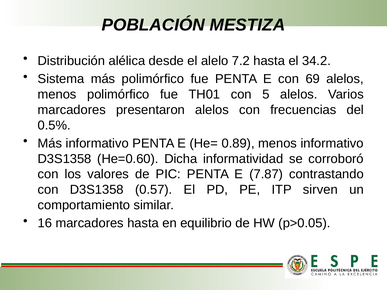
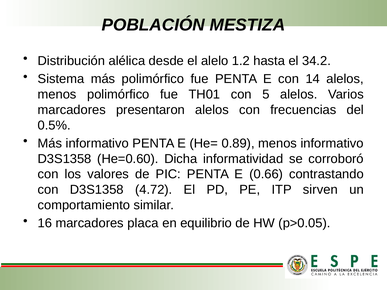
7.2: 7.2 -> 1.2
69: 69 -> 14
7.87: 7.87 -> 0.66
0.57: 0.57 -> 4.72
marcadores hasta: hasta -> placa
